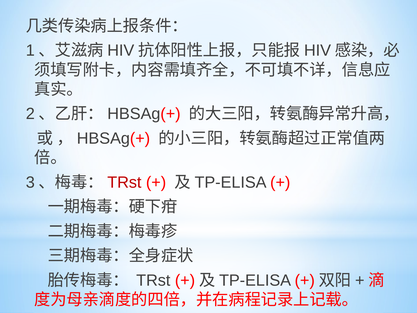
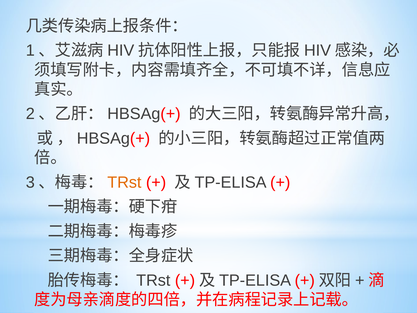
TRst at (124, 182) colour: red -> orange
